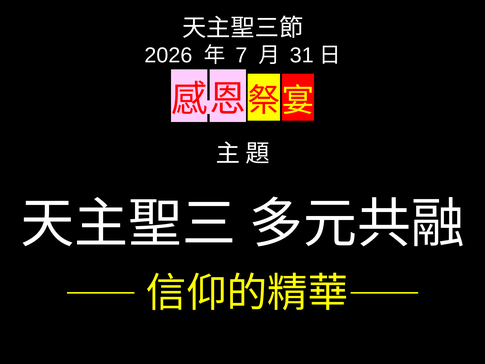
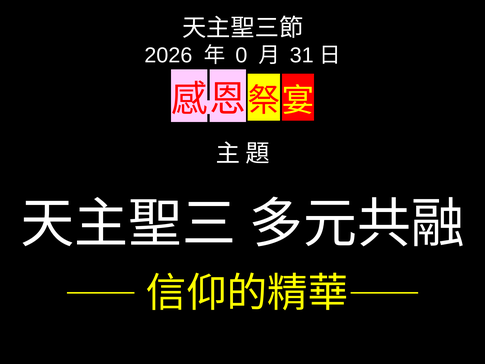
7: 7 -> 0
